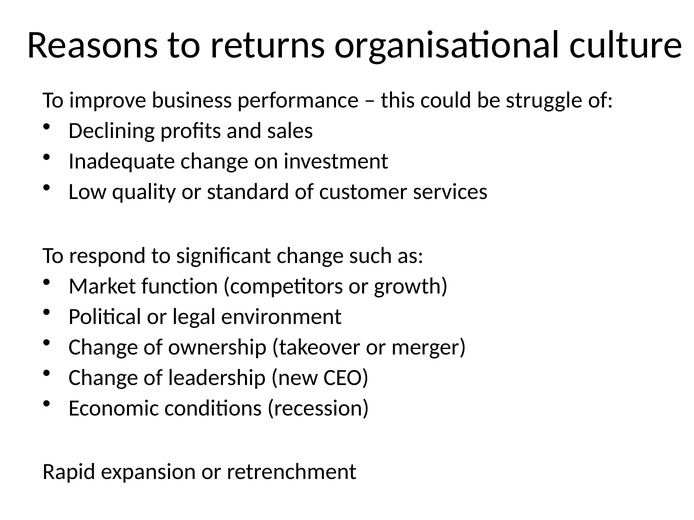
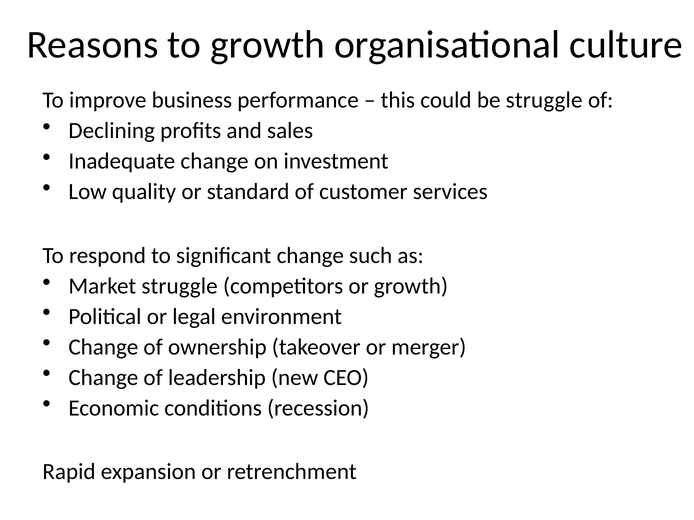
to returns: returns -> growth
Market function: function -> struggle
